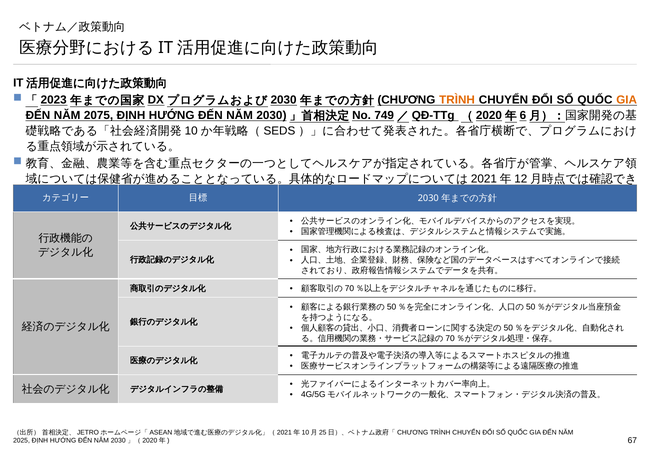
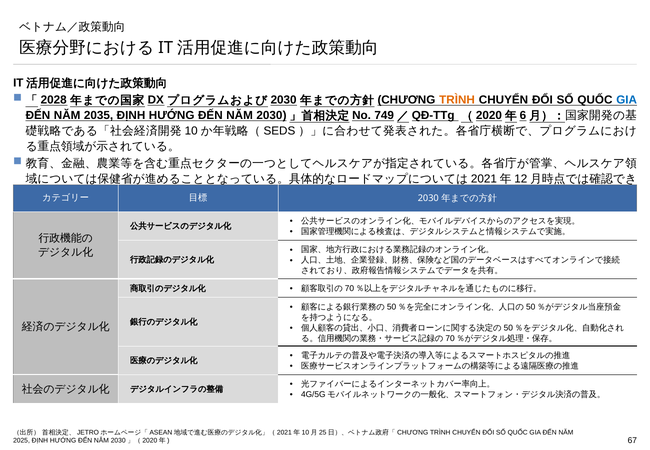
2023: 2023 -> 2028
GIA at (627, 100) colour: orange -> blue
2075: 2075 -> 2035
